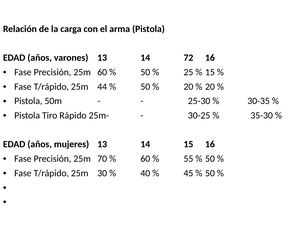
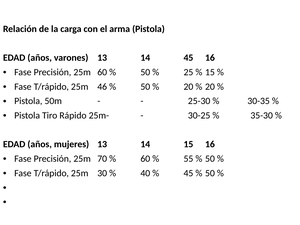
14 72: 72 -> 45
44: 44 -> 46
